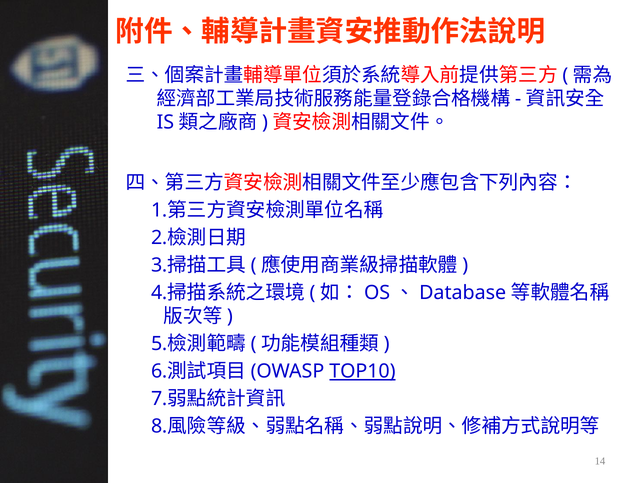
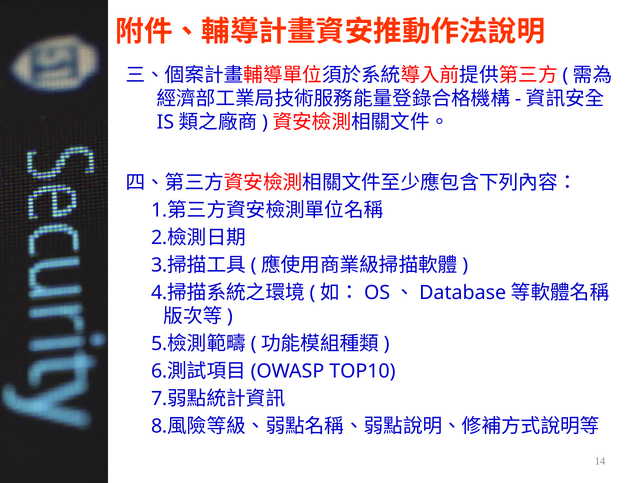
TOP10 underline: present -> none
